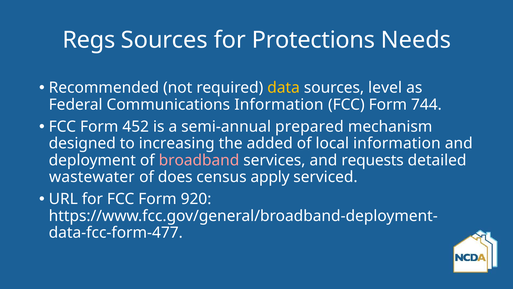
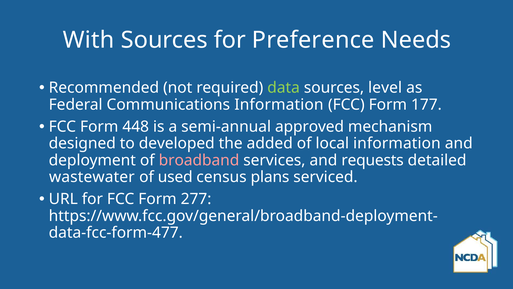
Regs: Regs -> With
Protections: Protections -> Preference
data colour: yellow -> light green
744: 744 -> 177
452: 452 -> 448
prepared: prepared -> approved
increasing: increasing -> developed
does: does -> used
apply: apply -> plans
920: 920 -> 277
